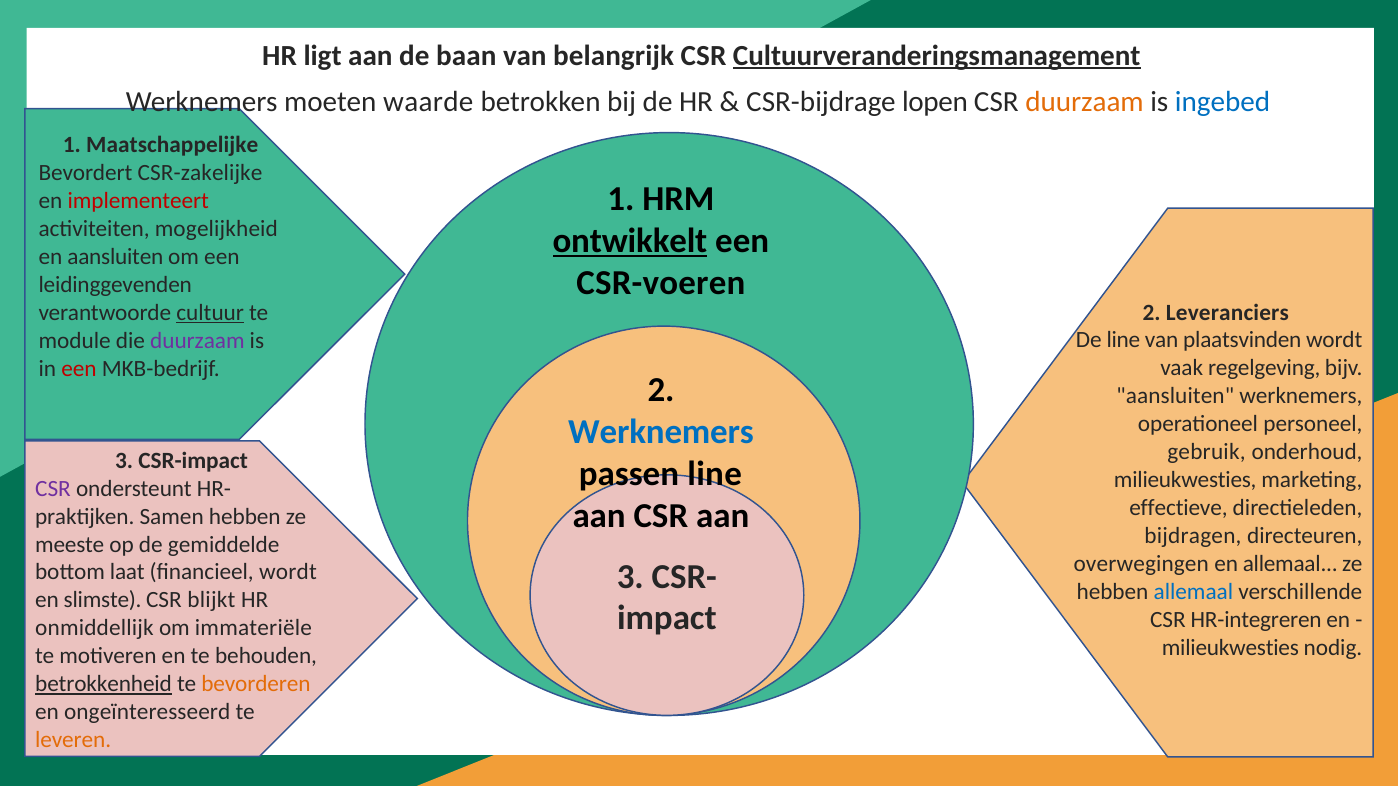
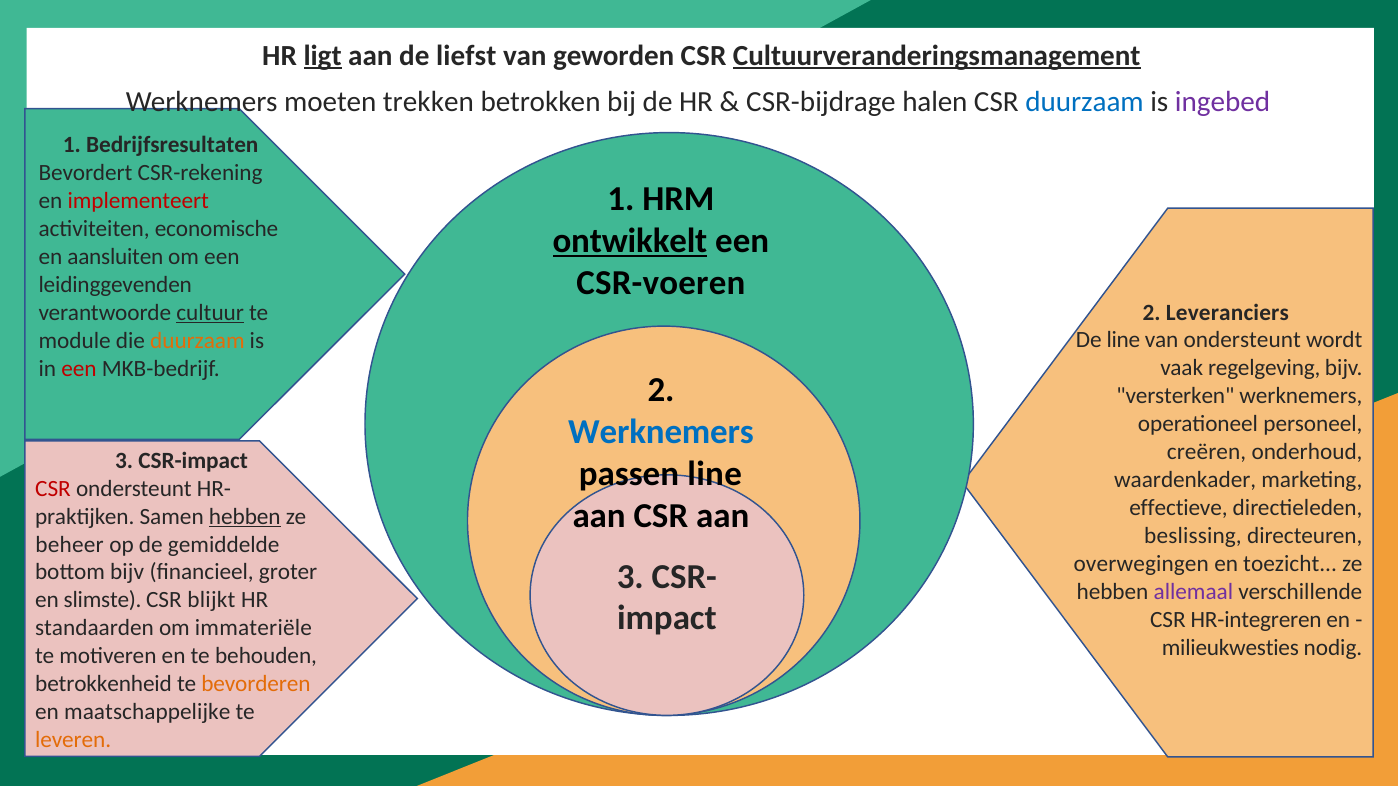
ligt underline: none -> present
baan: baan -> liefst
belangrijk: belangrijk -> geworden
waarde: waarde -> trekken
lopen: lopen -> halen
duurzaam at (1085, 102) colour: orange -> blue
ingebed colour: blue -> purple
Maatschappelijke: Maatschappelijke -> Bedrijfsresultaten
CSR-zakelijke: CSR-zakelijke -> CSR-rekening
mogelijkheid: mogelijkheid -> economische
van plaatsvinden: plaatsvinden -> ondersteunt
duurzaam at (197, 341) colour: purple -> orange
aansluiten at (1175, 396): aansluiten -> versterken
gebruik: gebruik -> creëren
milieukwesties at (1185, 480): milieukwesties -> waardenkader
CSR at (53, 489) colour: purple -> red
hebben at (245, 517) underline: none -> present
bijdragen: bijdragen -> beslissing
meeste: meeste -> beheer
en allemaal: allemaal -> toezicht
bottom laat: laat -> bijv
financieel wordt: wordt -> groter
allemaal at (1193, 592) colour: blue -> purple
onmiddellijk: onmiddellijk -> standaarden
betrokkenheid underline: present -> none
ongeïnteresseerd: ongeïnteresseerd -> maatschappelijke
